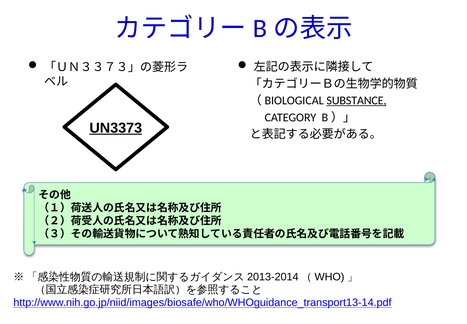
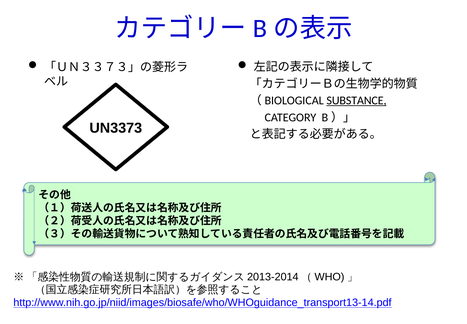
UN3373 underline: present -> none
